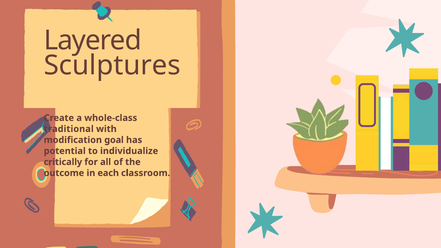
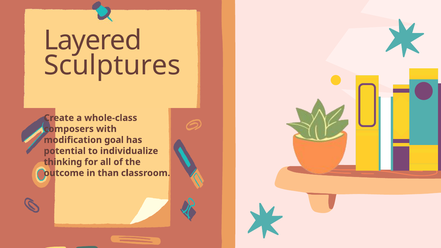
traditional: traditional -> composers
critically: critically -> thinking
each: each -> than
